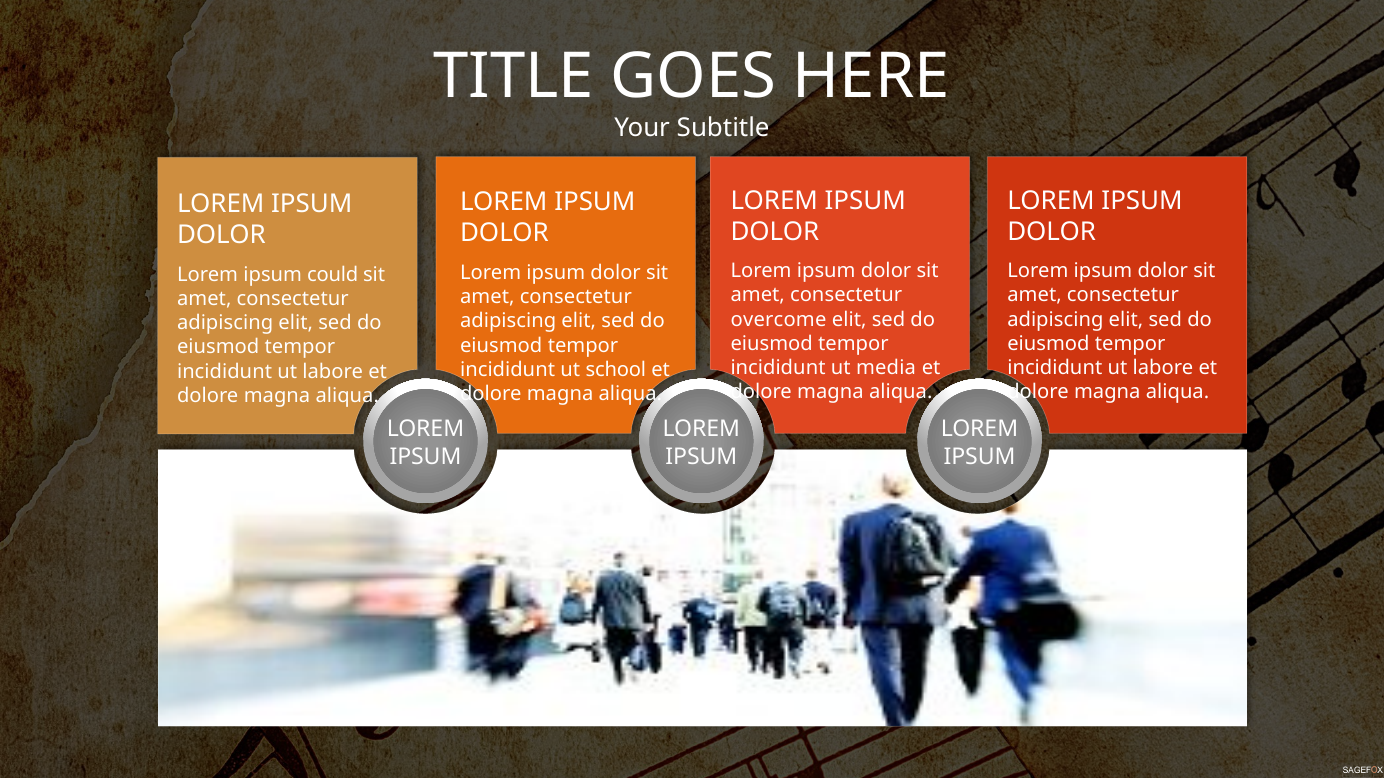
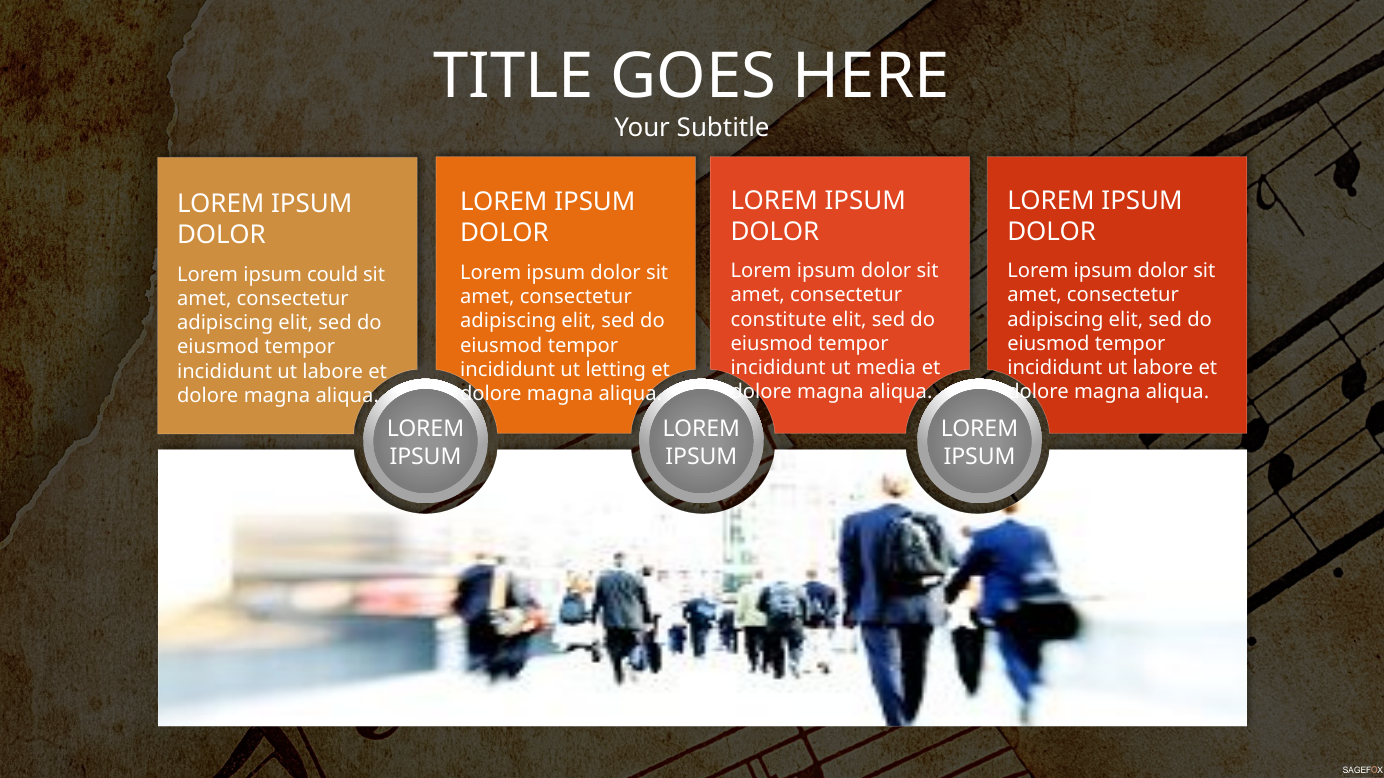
overcome: overcome -> constitute
school: school -> letting
